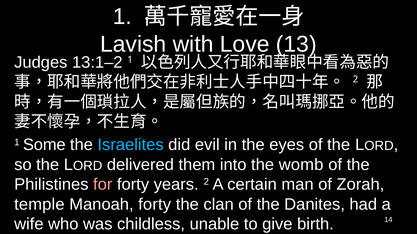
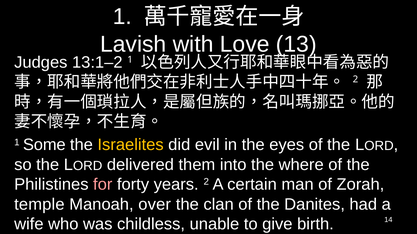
Israelites colour: light blue -> yellow
womb: womb -> where
Manoah forty: forty -> over
